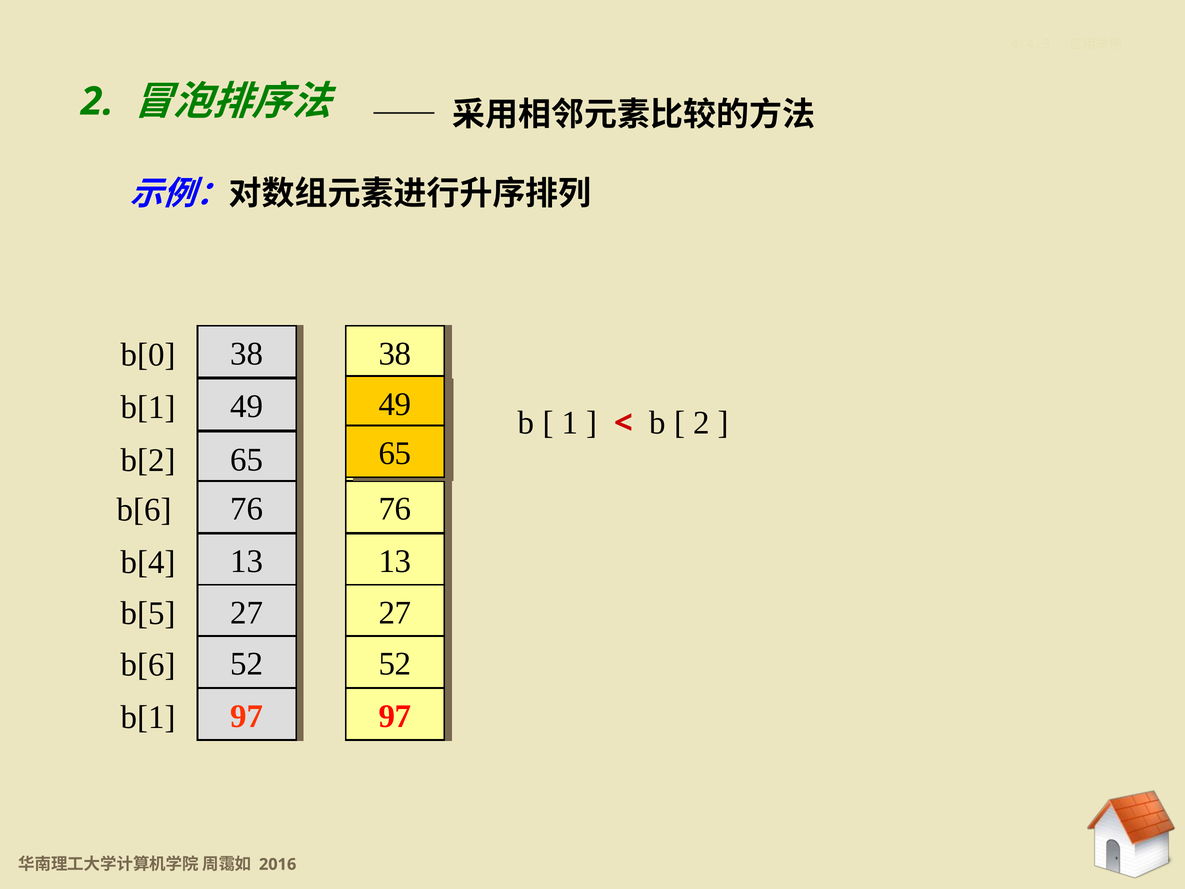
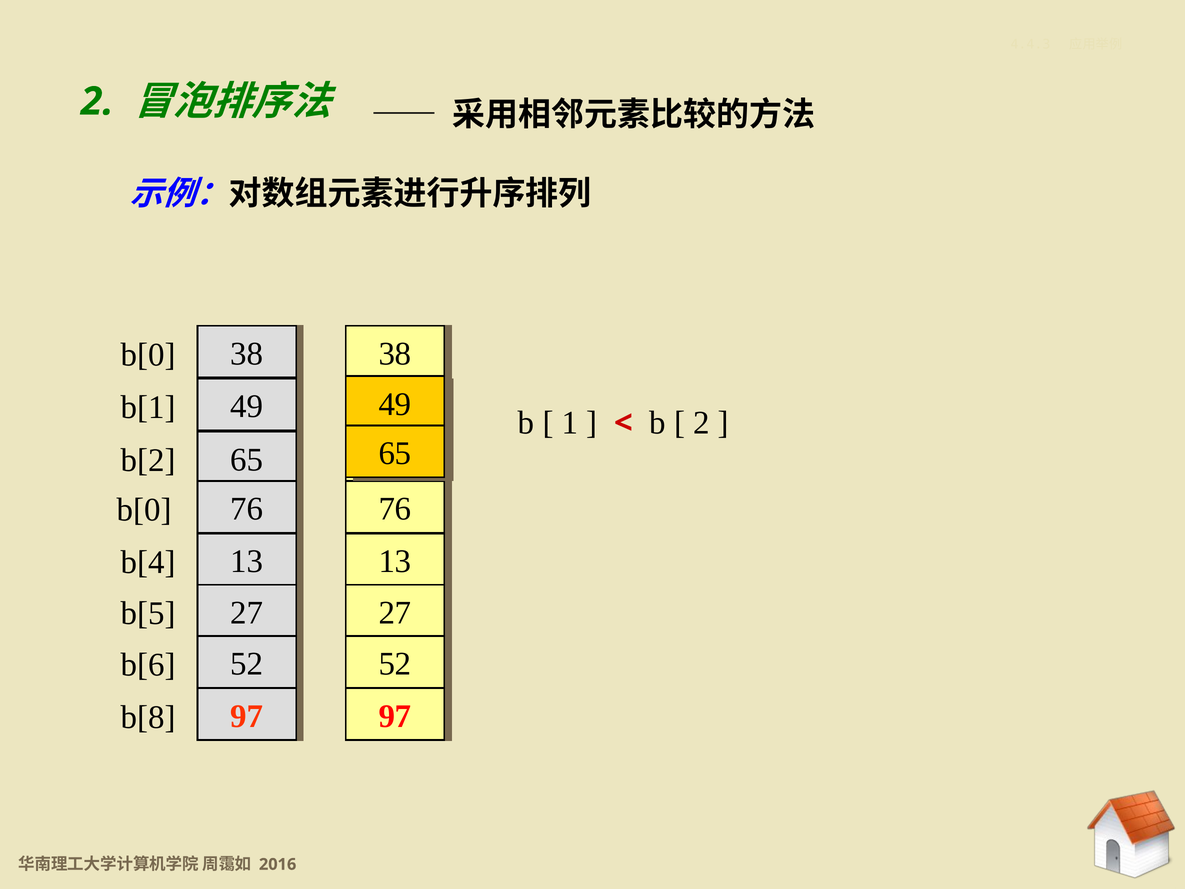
b[6 at (144, 510): b[6 -> b[0
b[1 at (148, 717): b[1 -> b[8
